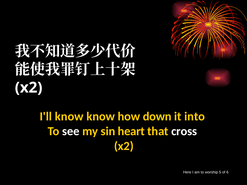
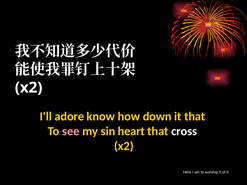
I'll know: know -> adore
it into: into -> that
see colour: white -> pink
